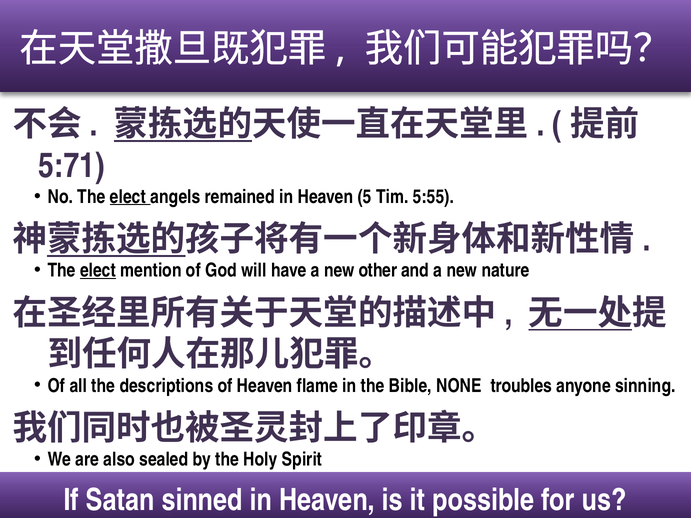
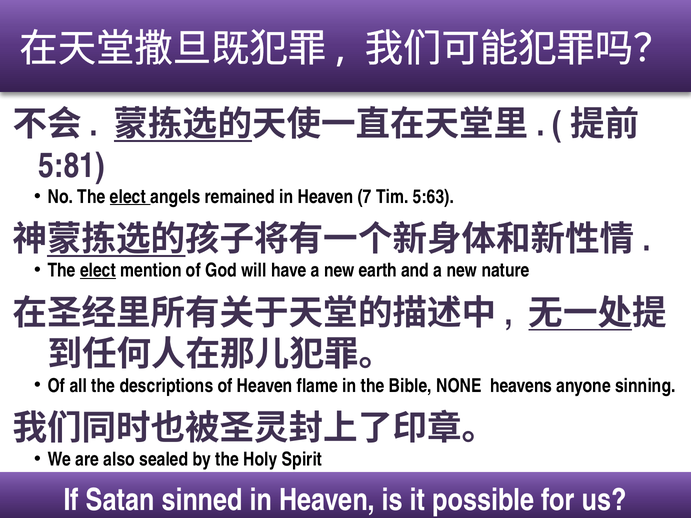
5:71: 5:71 -> 5:81
5: 5 -> 7
5:55: 5:55 -> 5:63
other: other -> earth
troubles: troubles -> heavens
